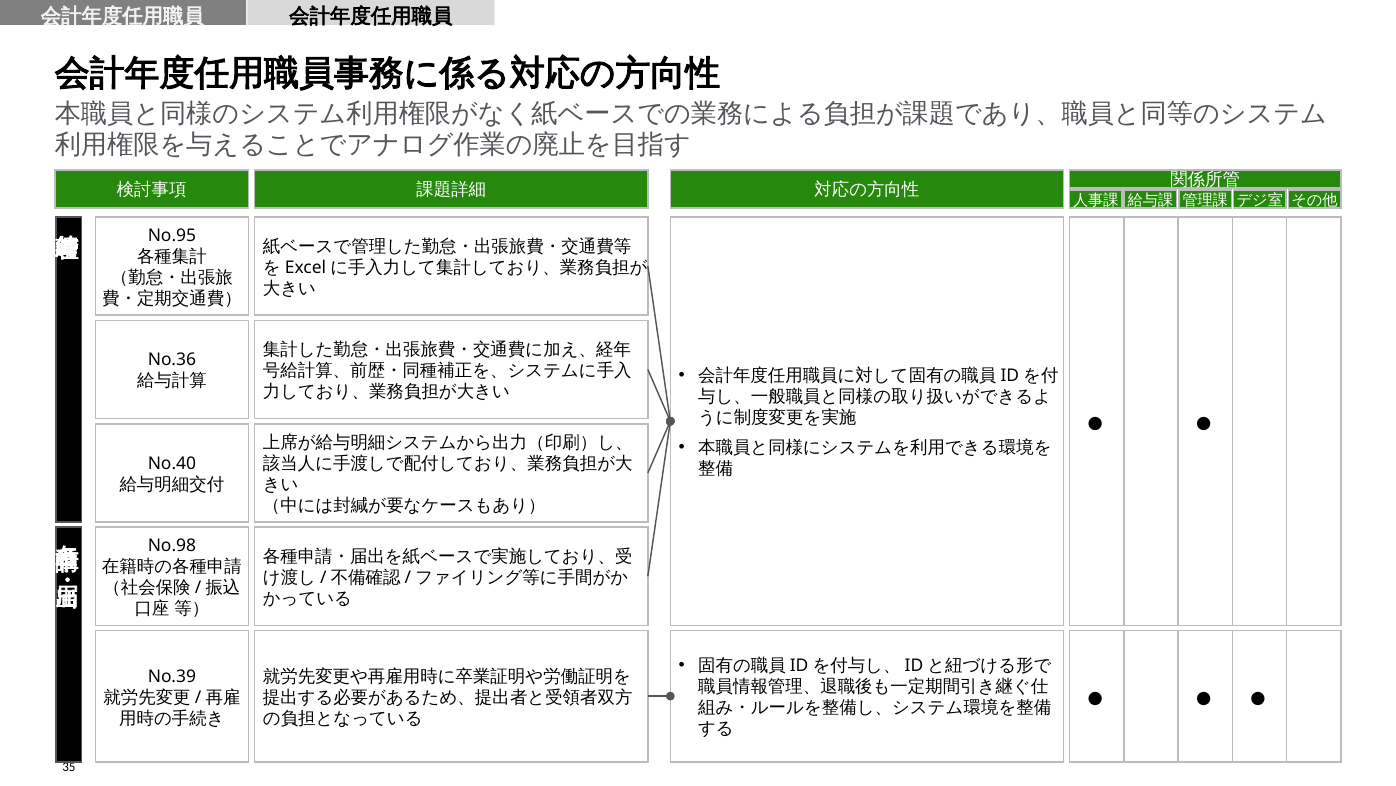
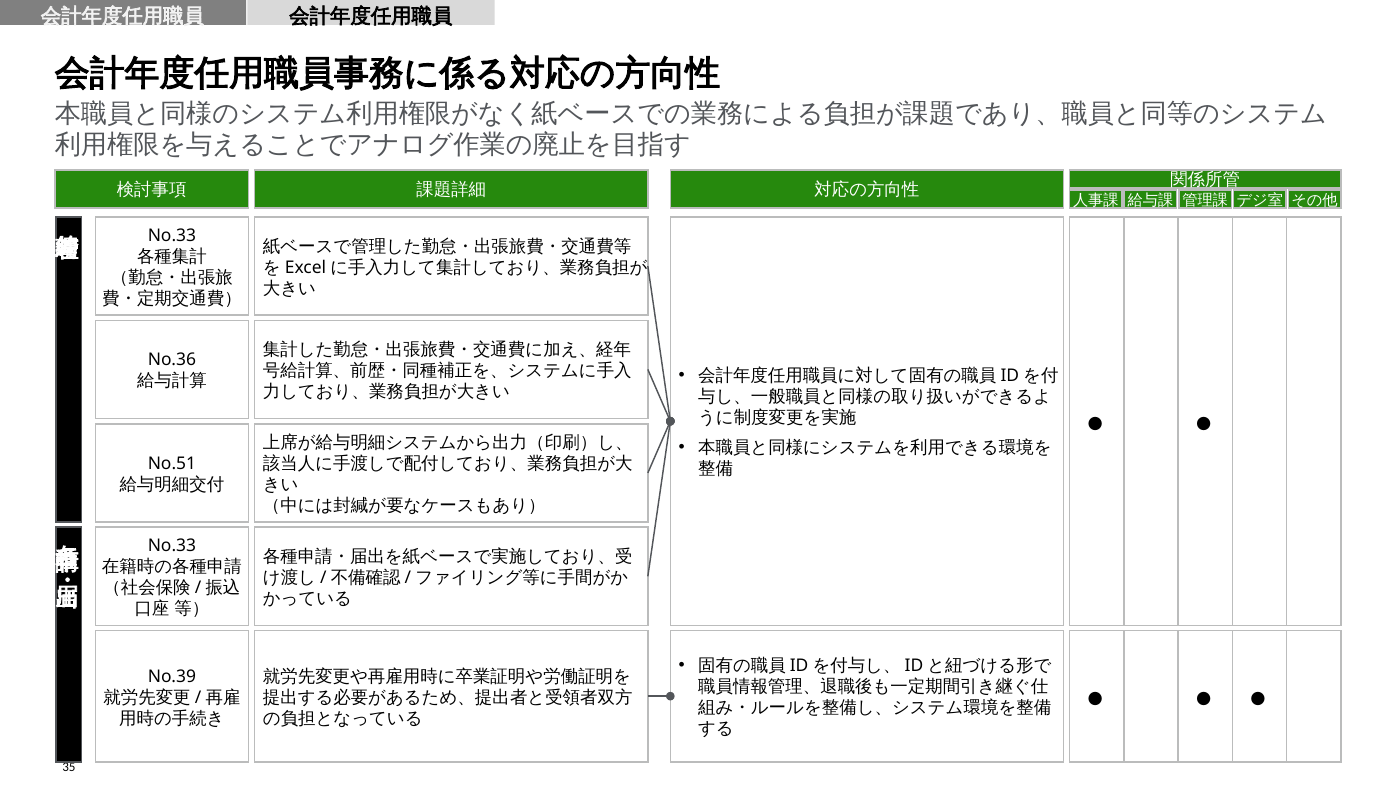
No.95 at (172, 236): No.95 -> No.33
No.40: No.40 -> No.51
No.98 at (172, 546): No.98 -> No.33
